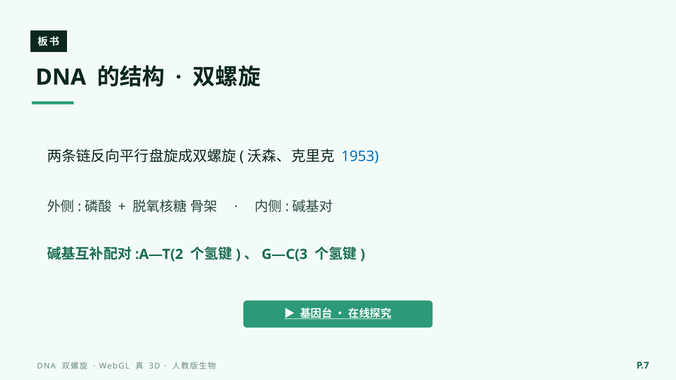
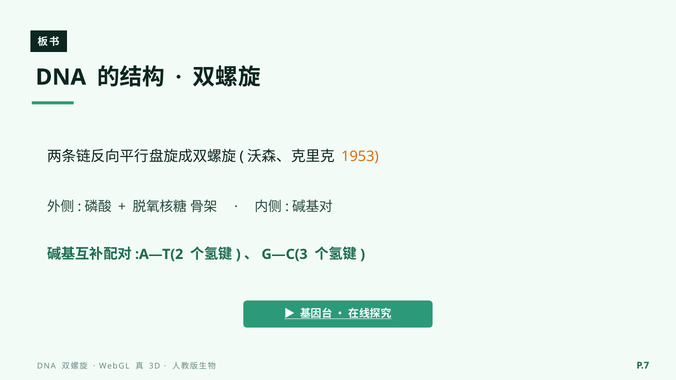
1953 colour: blue -> orange
